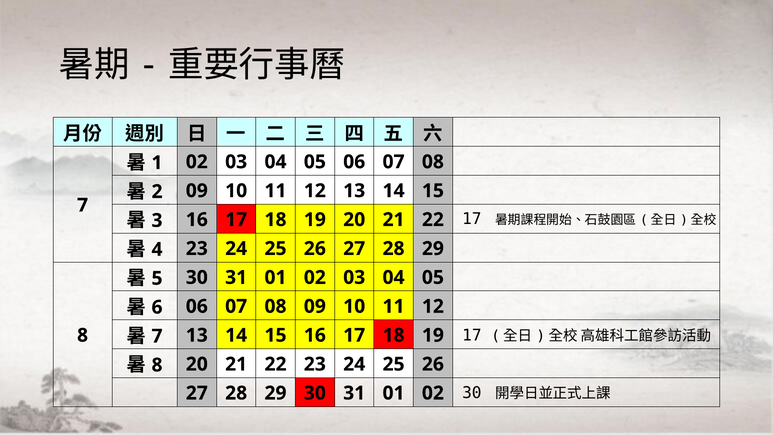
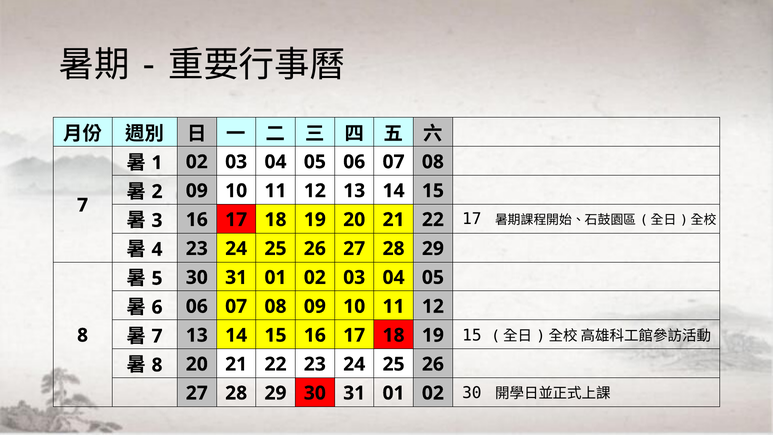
17 at (472, 335): 17 -> 15
